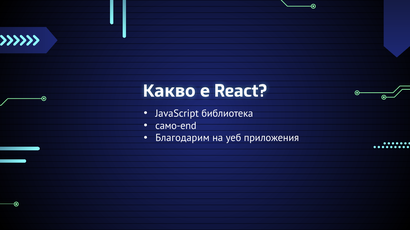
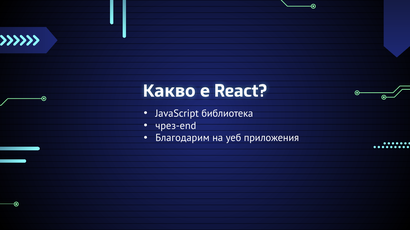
само-end: само-end -> чрез-end
